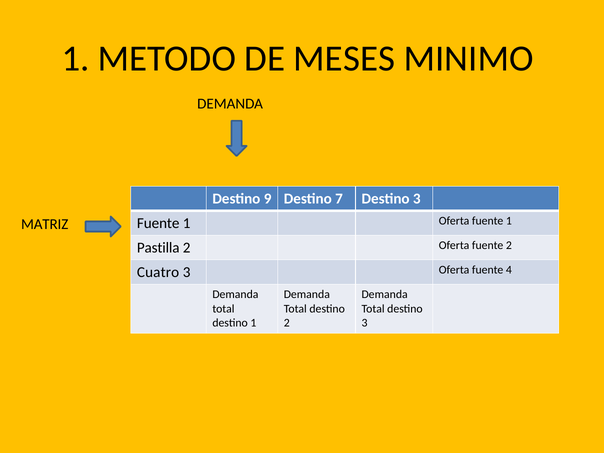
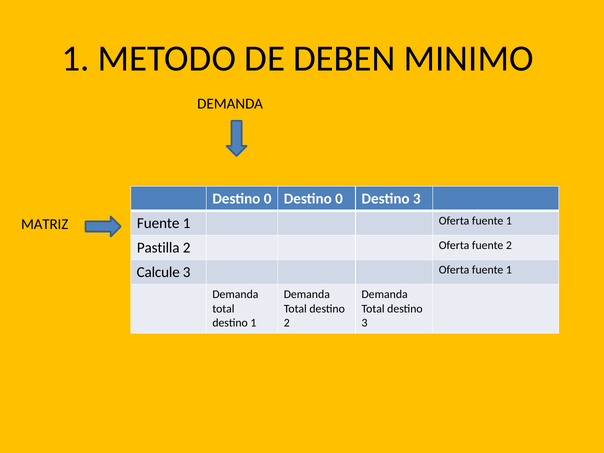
MESES: MESES -> DEBEN
9 at (268, 199): 9 -> 0
7 at (339, 199): 7 -> 0
Cuatro: Cuatro -> Calcule
3 Oferta fuente 4: 4 -> 1
